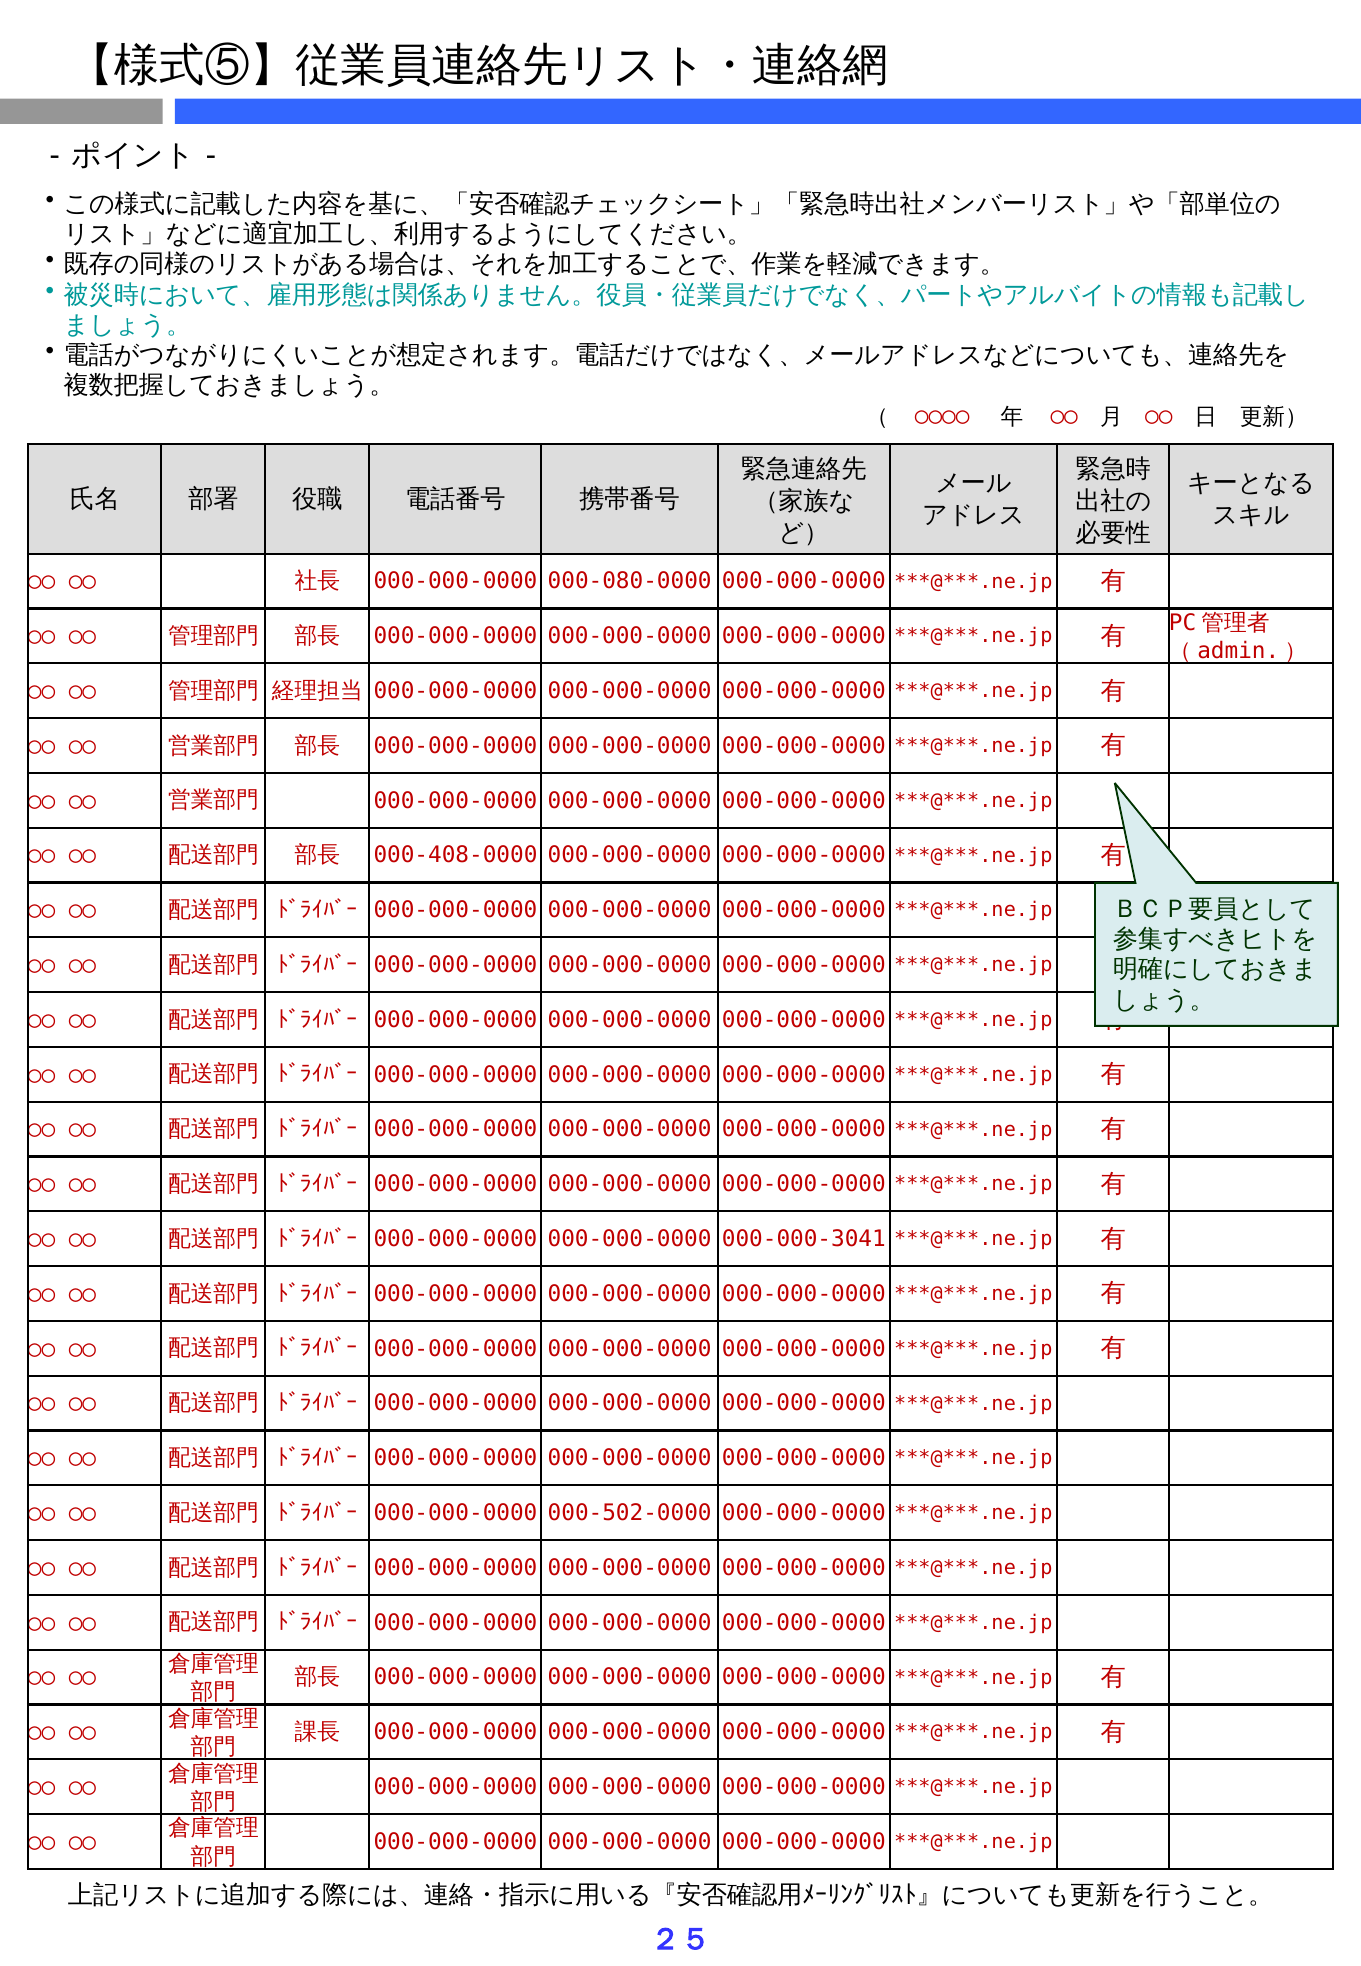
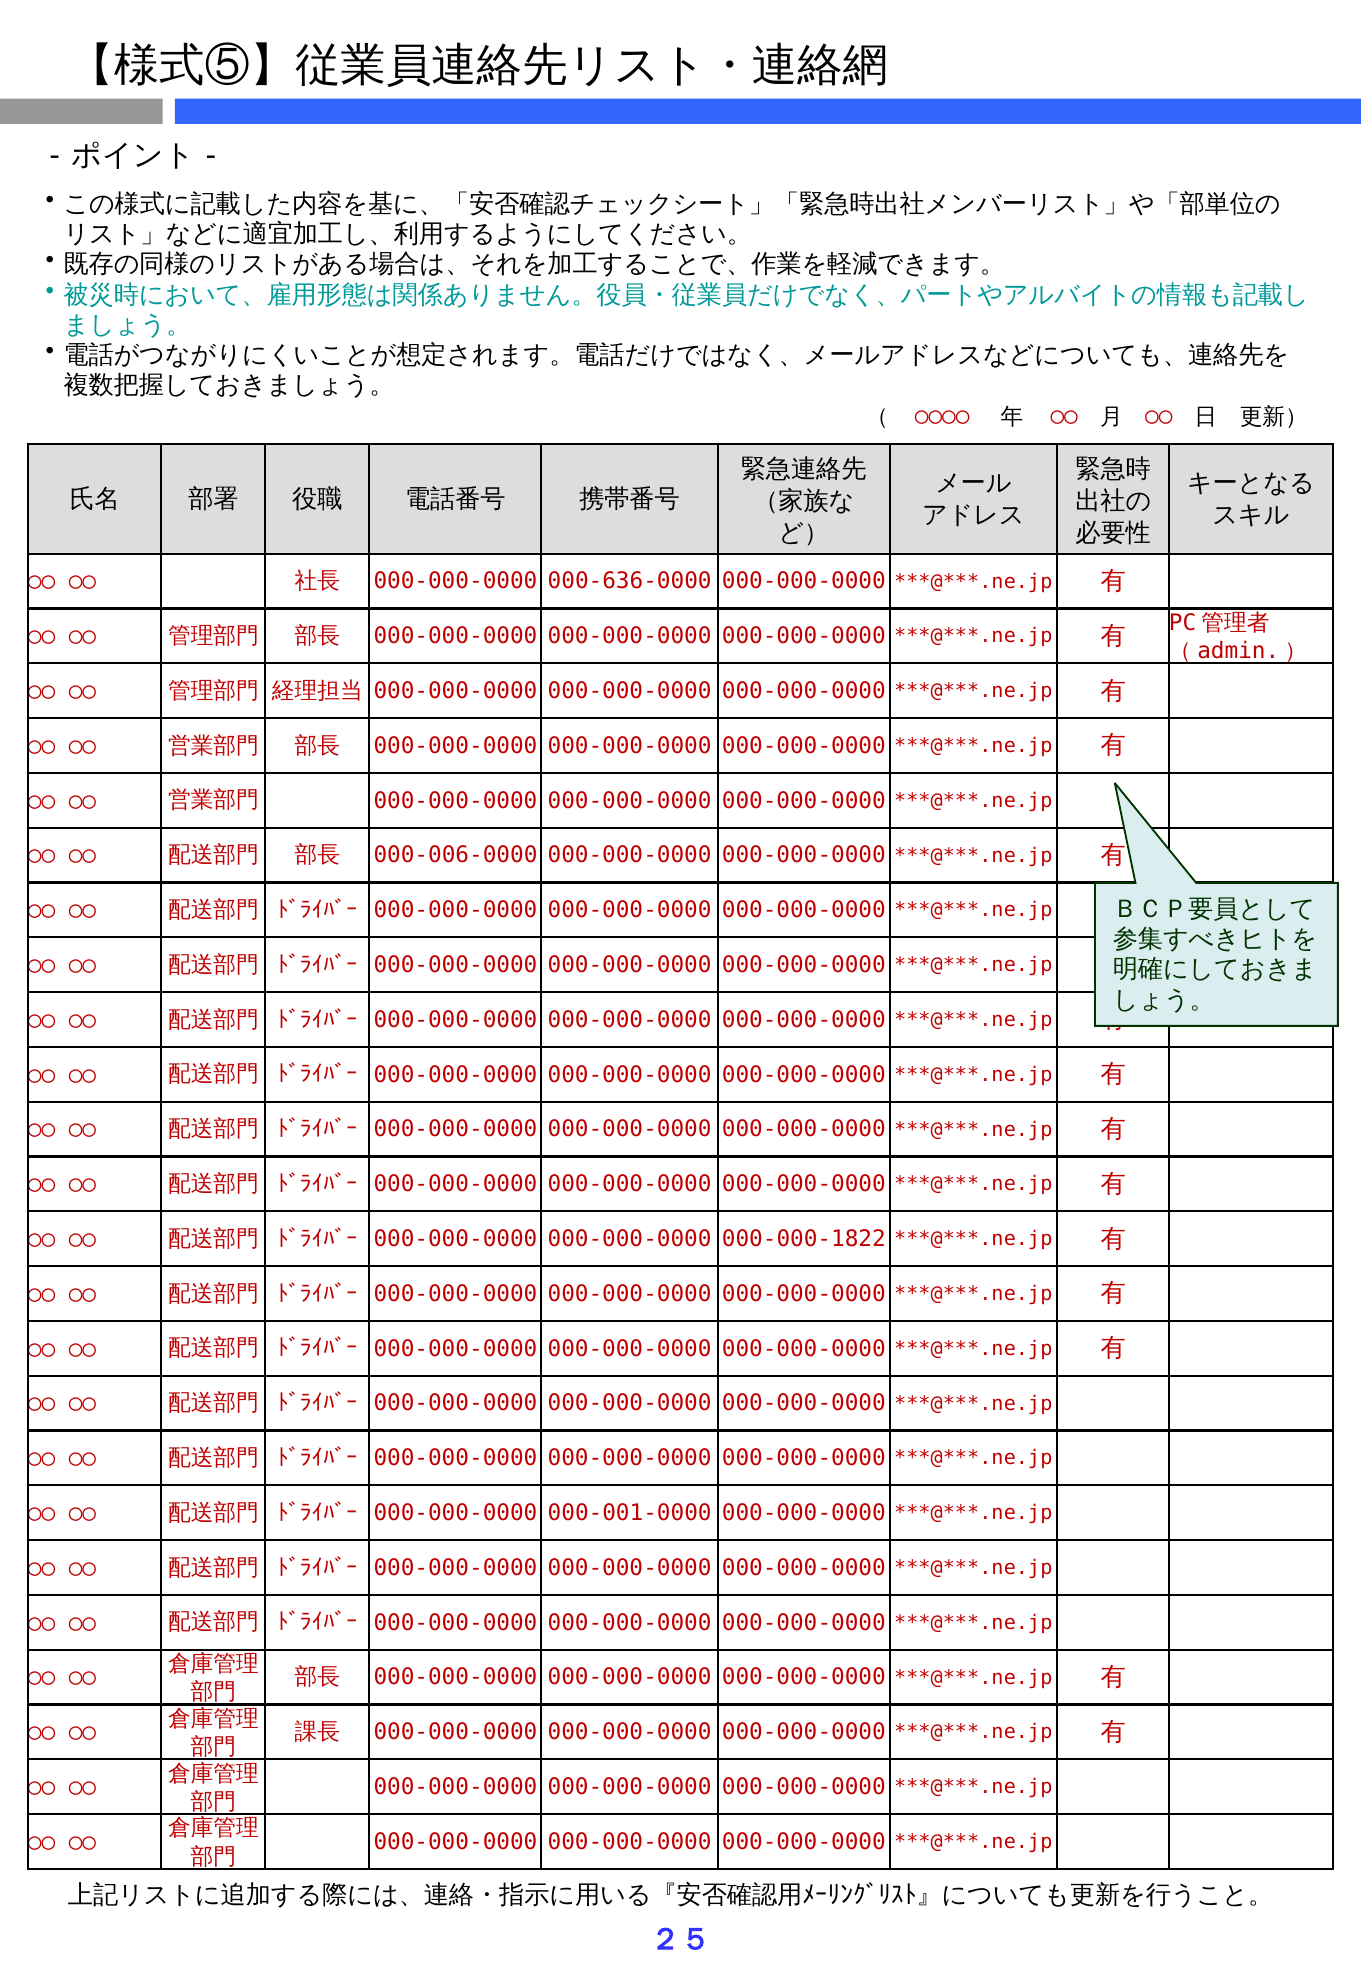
000-080-0000: 000-080-0000 -> 000-636-0000
000-408-0000: 000-408-0000 -> 000-006-0000
000-000-3041: 000-000-3041 -> 000-000-1822
000-502-0000: 000-502-0000 -> 000-001-0000
